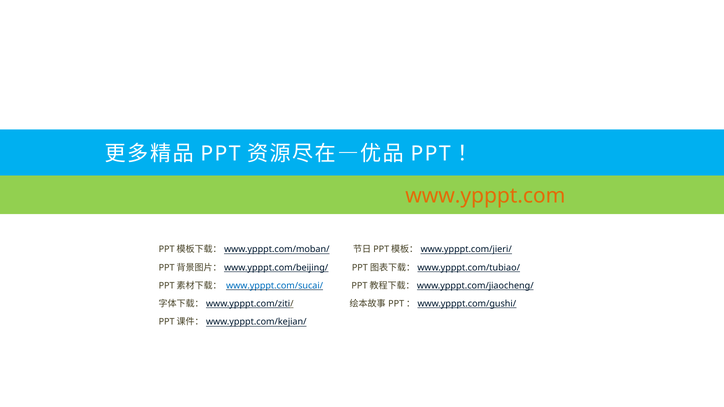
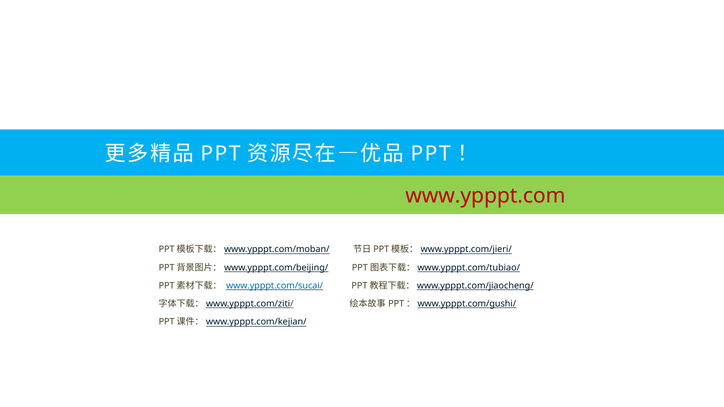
www.ypppt.com colour: orange -> red
